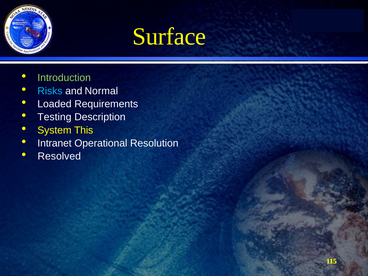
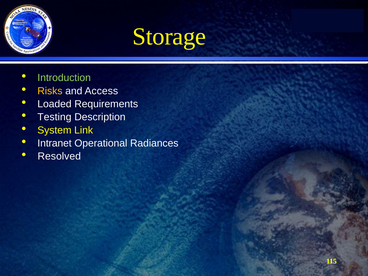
Surface: Surface -> Storage
Risks colour: light blue -> yellow
Normal: Normal -> Access
This: This -> Link
Resolution: Resolution -> Radiances
